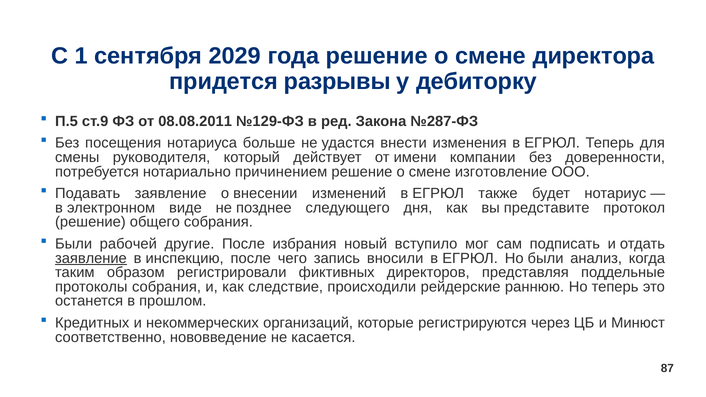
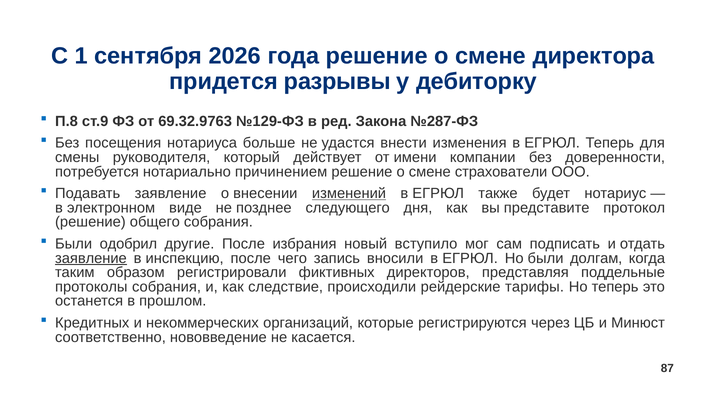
2029: 2029 -> 2026
П.5: П.5 -> П.8
08.08.2011: 08.08.2011 -> 69.32.9763
изготовление: изготовление -> страхователи
изменений underline: none -> present
рабочей: рабочей -> одобрил
анализ: анализ -> долгам
раннюю: раннюю -> тарифы
